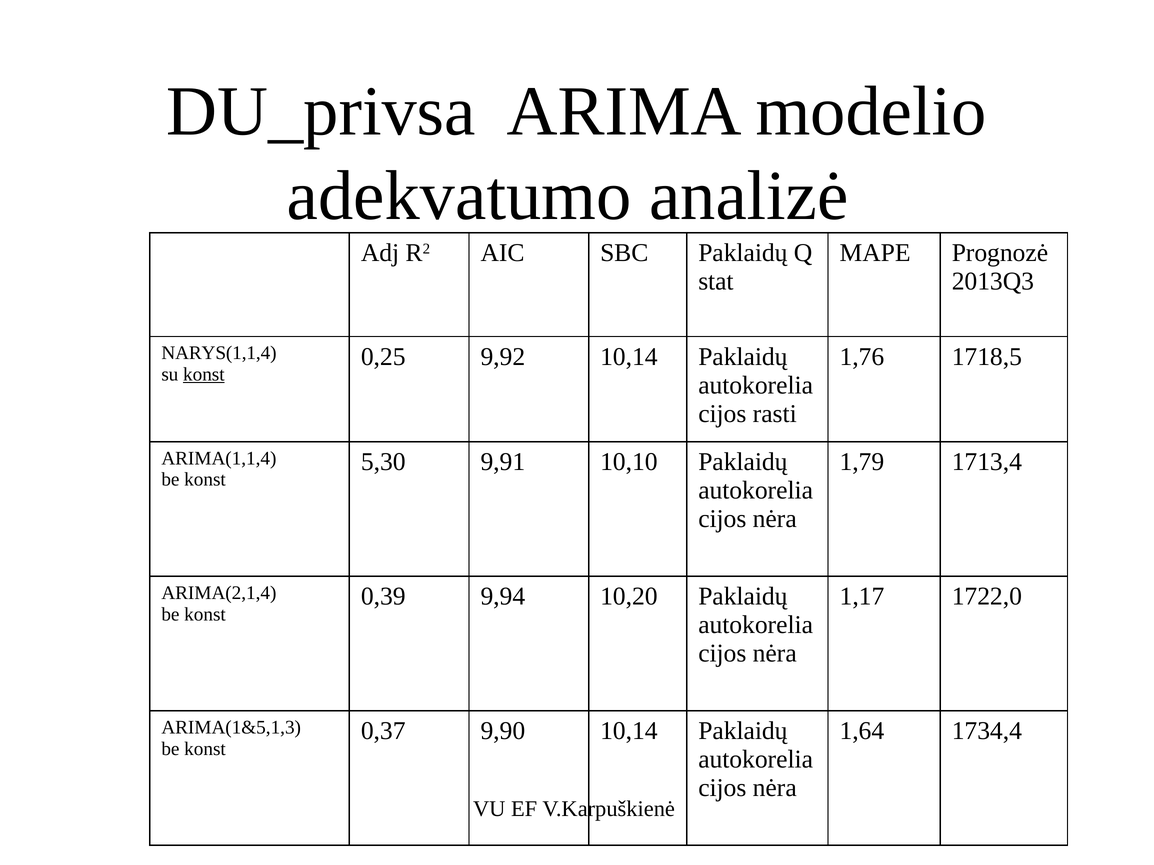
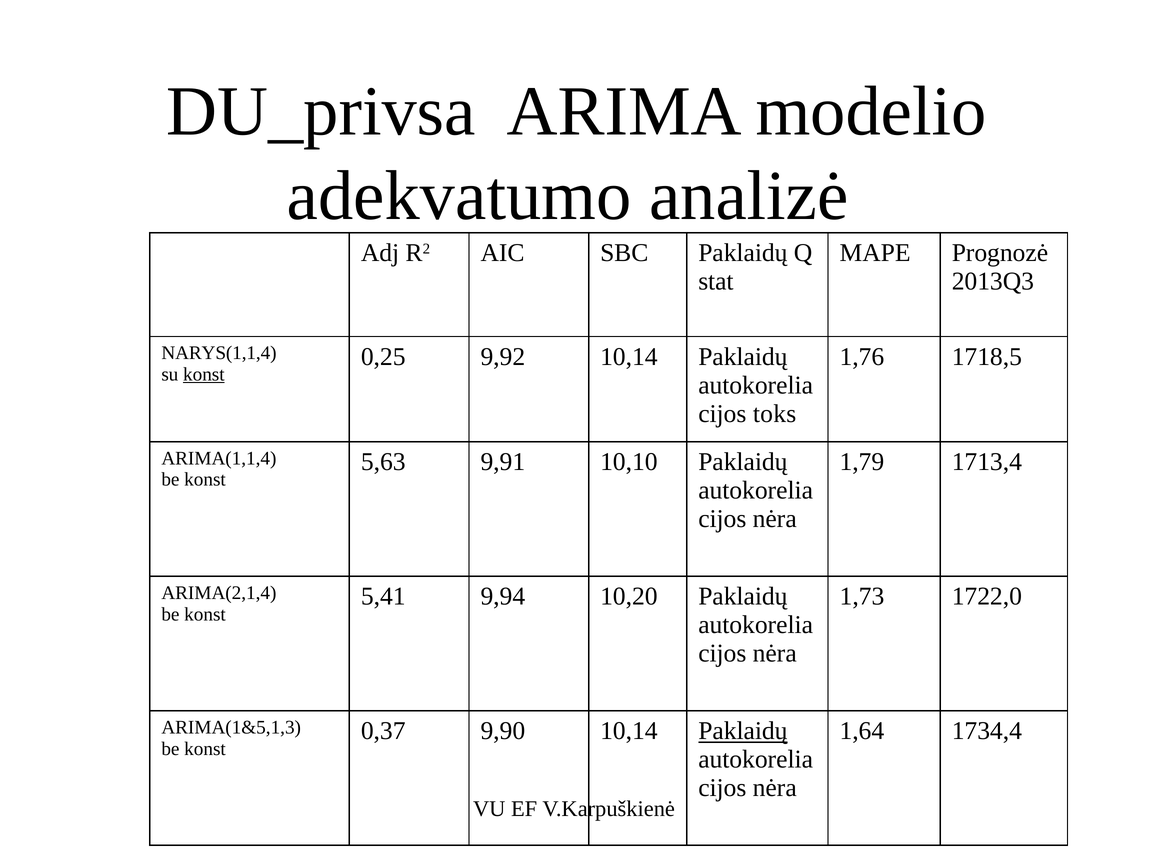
rasti: rasti -> toks
5,30: 5,30 -> 5,63
0,39: 0,39 -> 5,41
1,17: 1,17 -> 1,73
Paklaidų at (743, 731) underline: none -> present
